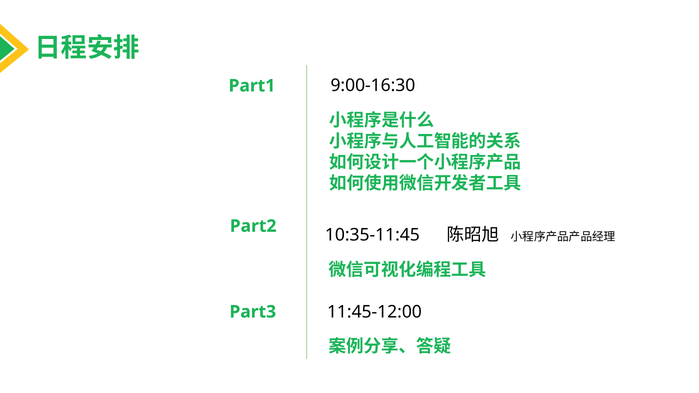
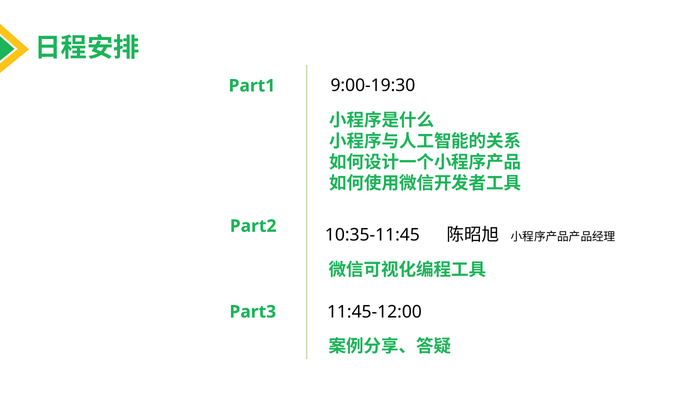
9:00-16:30: 9:00-16:30 -> 9:00-19:30
